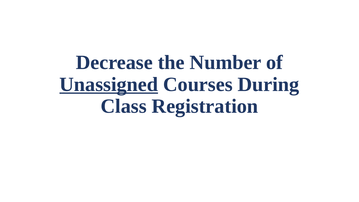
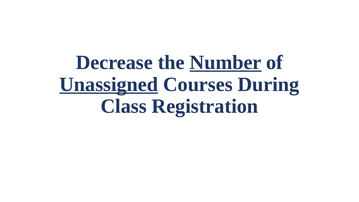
Number underline: none -> present
